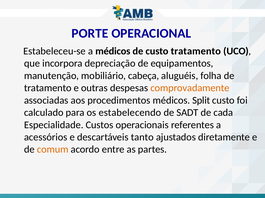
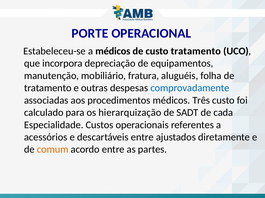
cabeça: cabeça -> fratura
comprovadamente colour: orange -> blue
Split: Split -> Três
estabelecendo: estabelecendo -> hierarquização
descartáveis tanto: tanto -> entre
